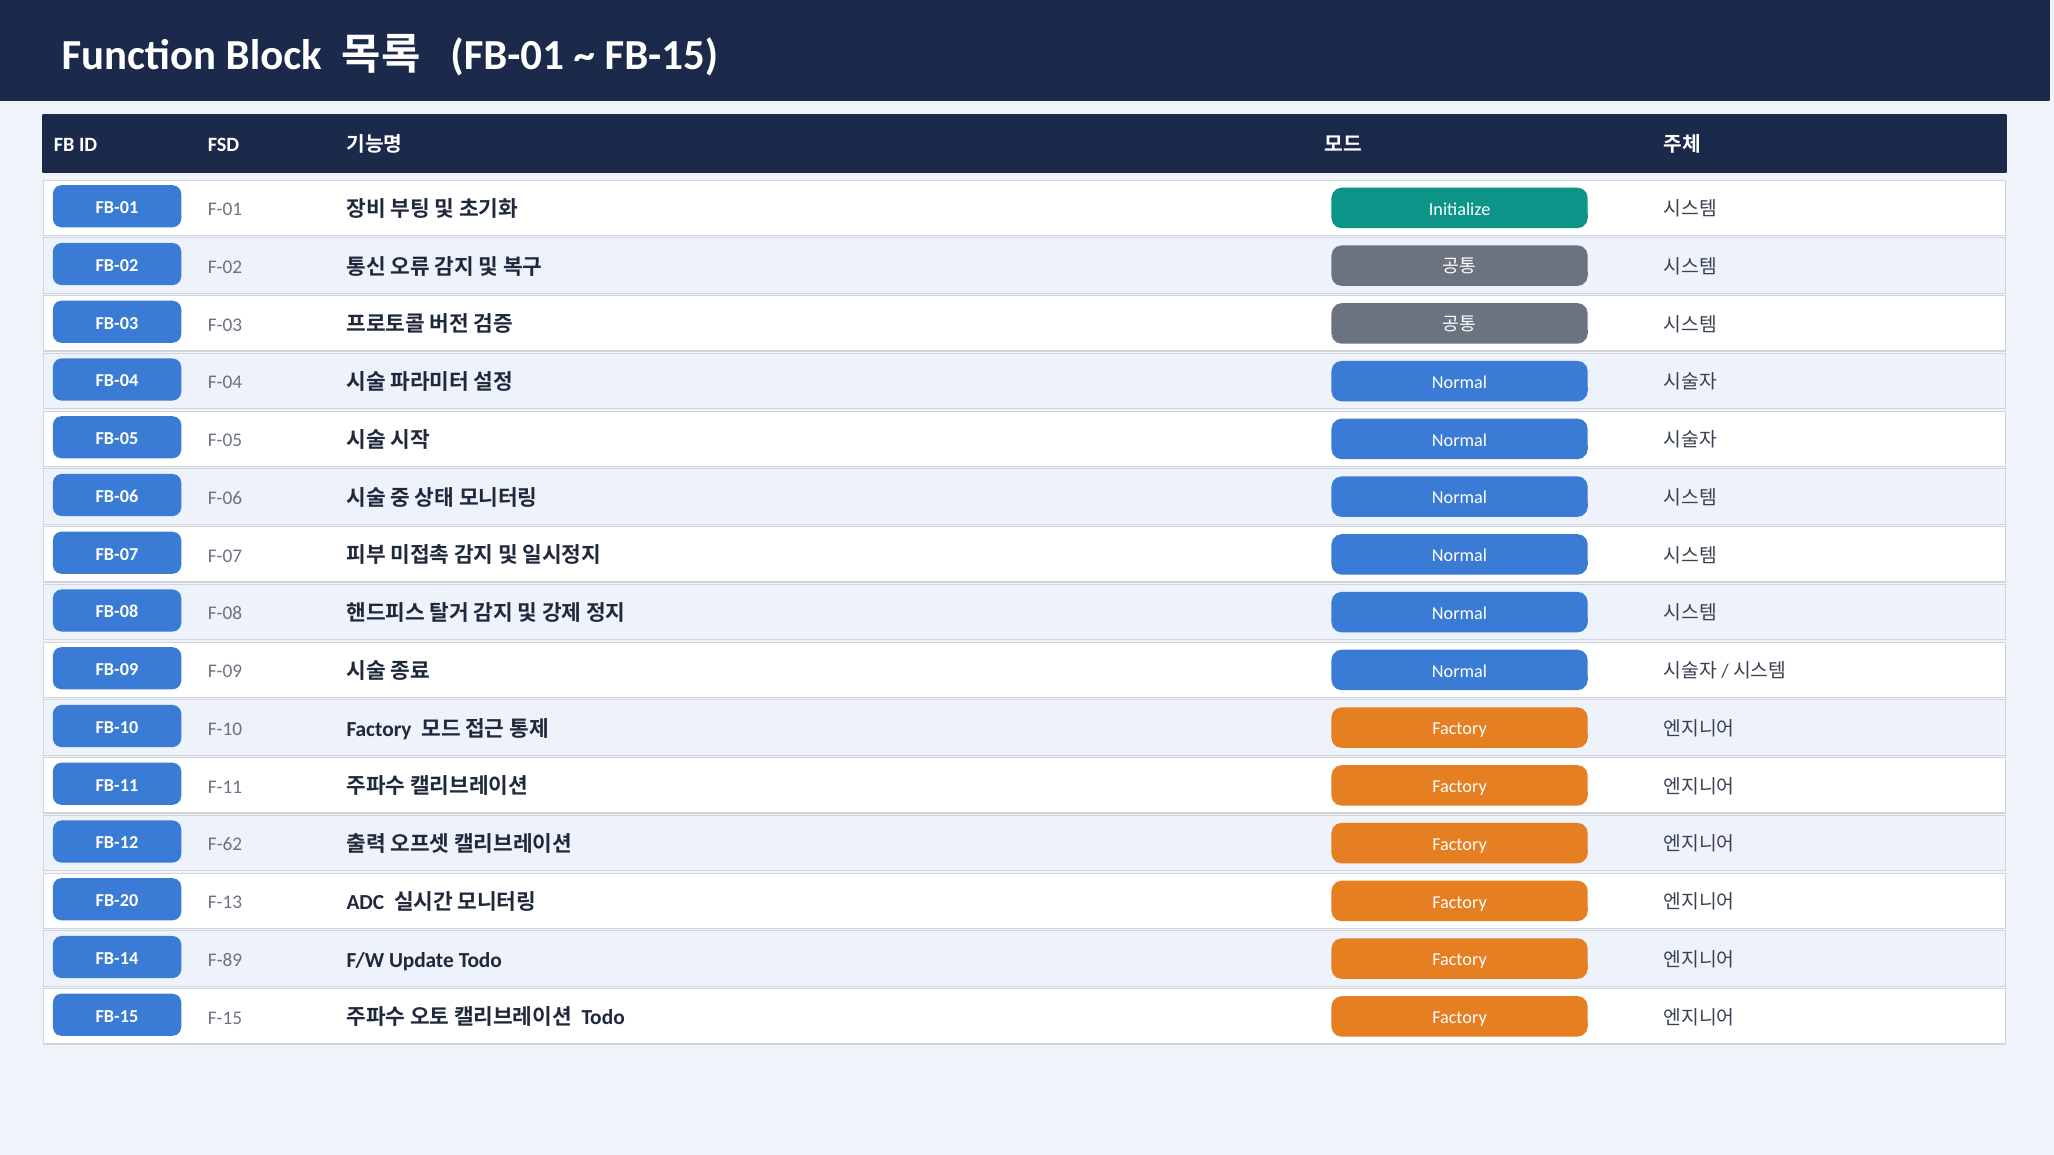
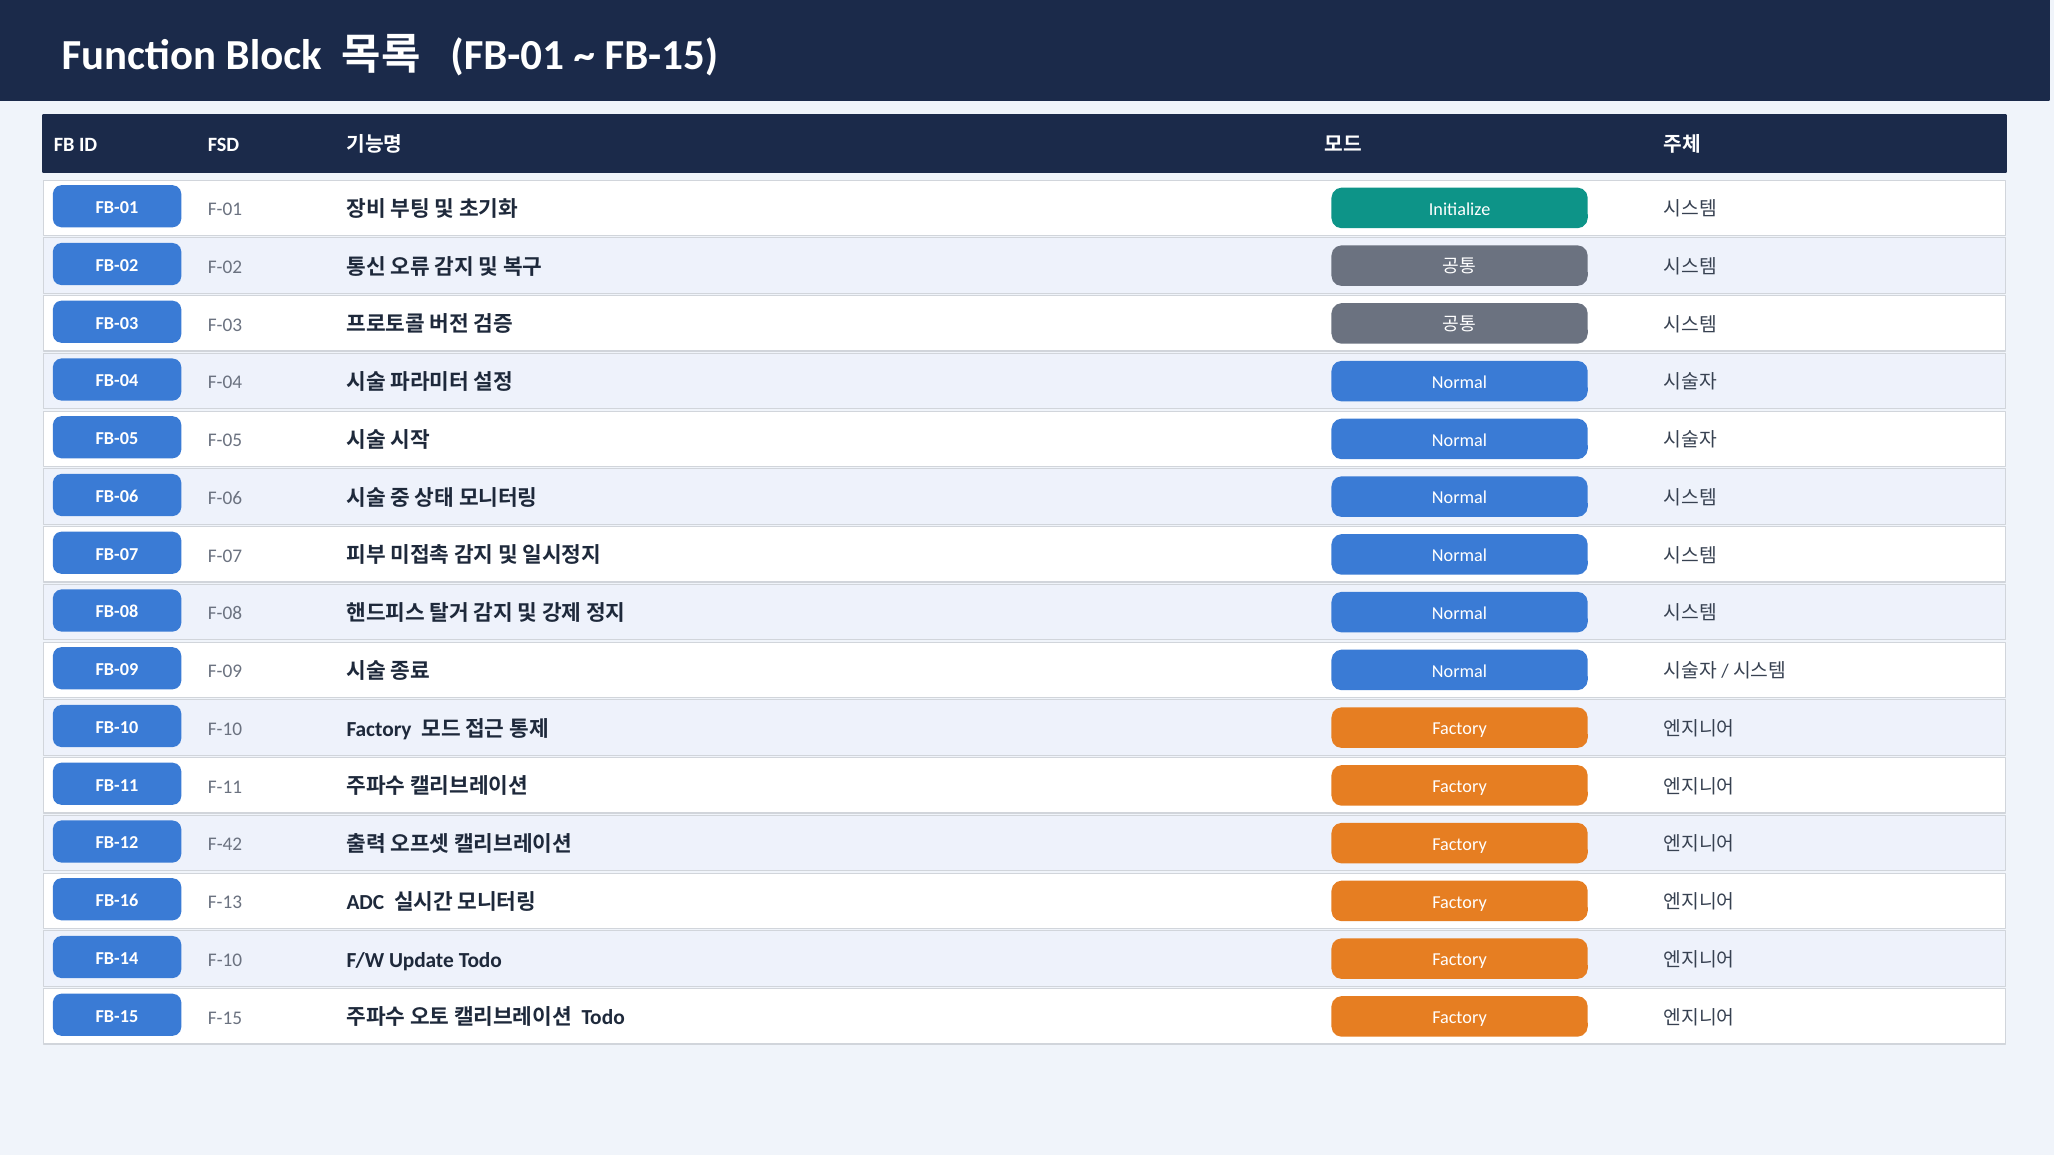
F-62: F-62 -> F-42
FB-20: FB-20 -> FB-16
FB-14 F-89: F-89 -> F-10
